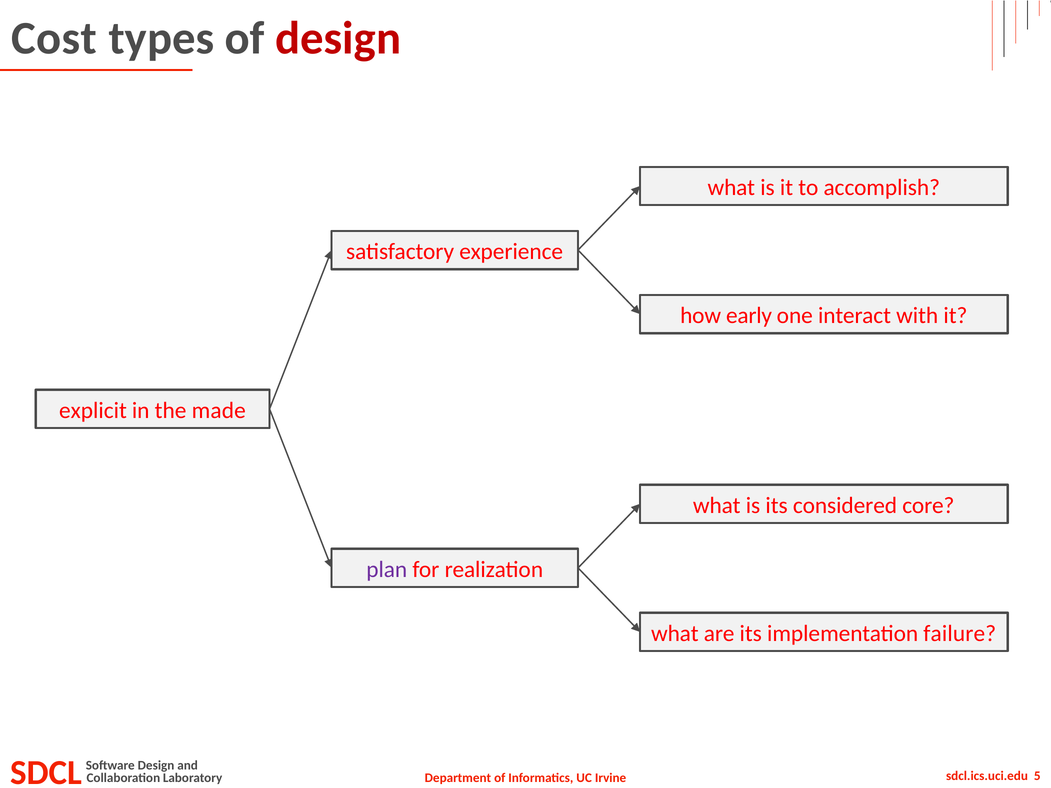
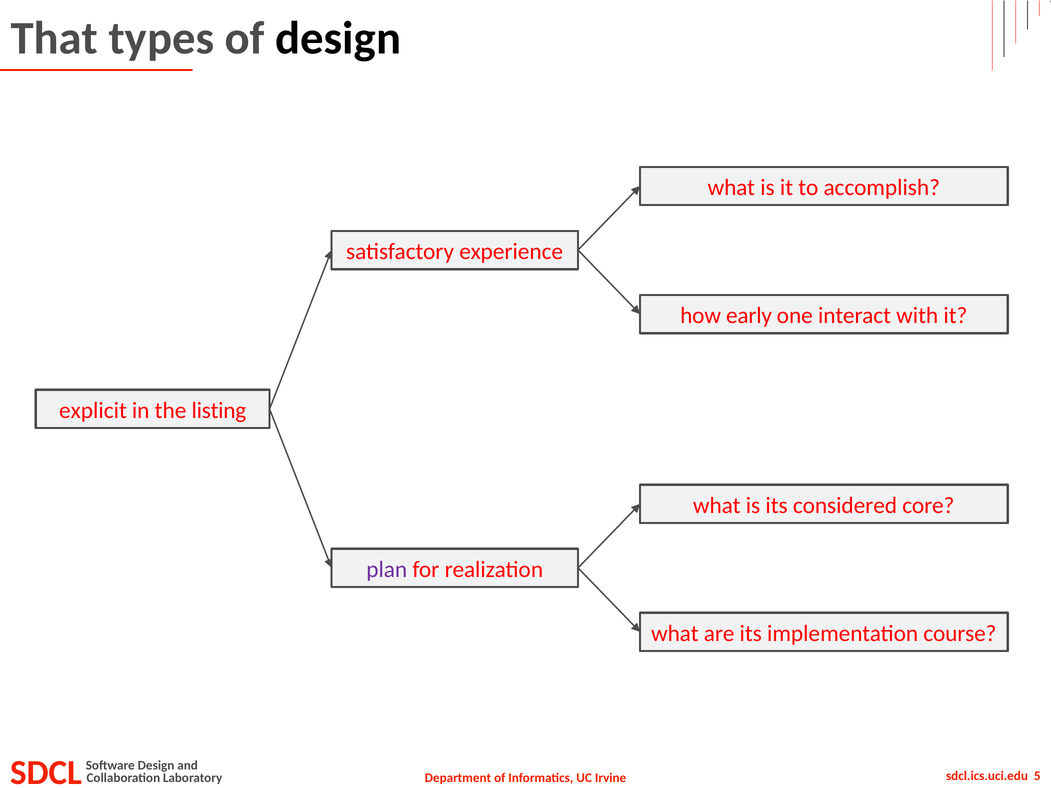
Cost: Cost -> That
design at (338, 38) colour: red -> black
made: made -> listing
failure: failure -> course
